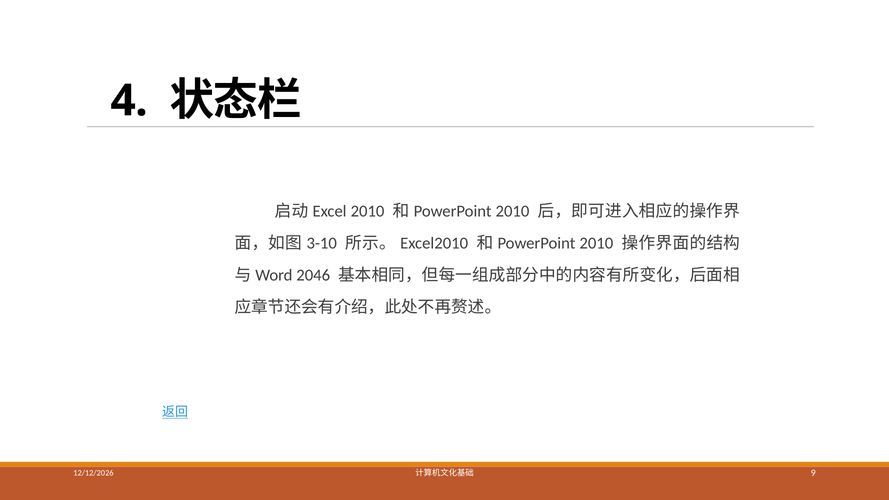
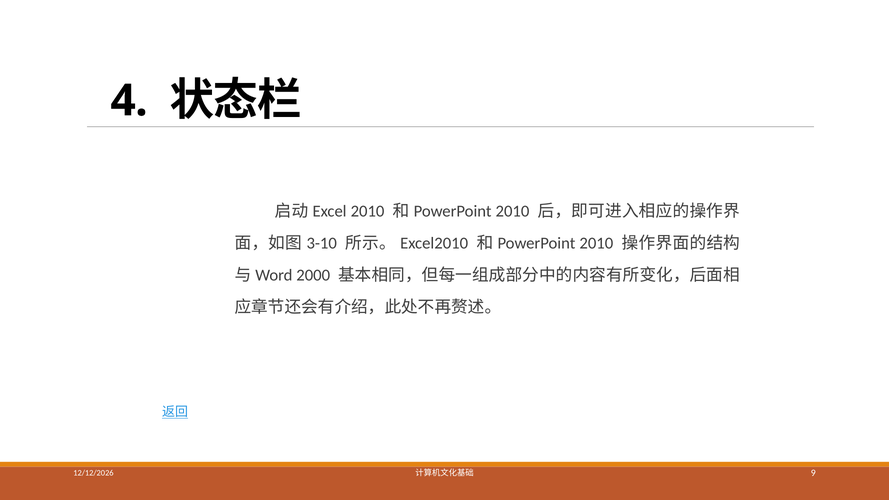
2046: 2046 -> 2000
